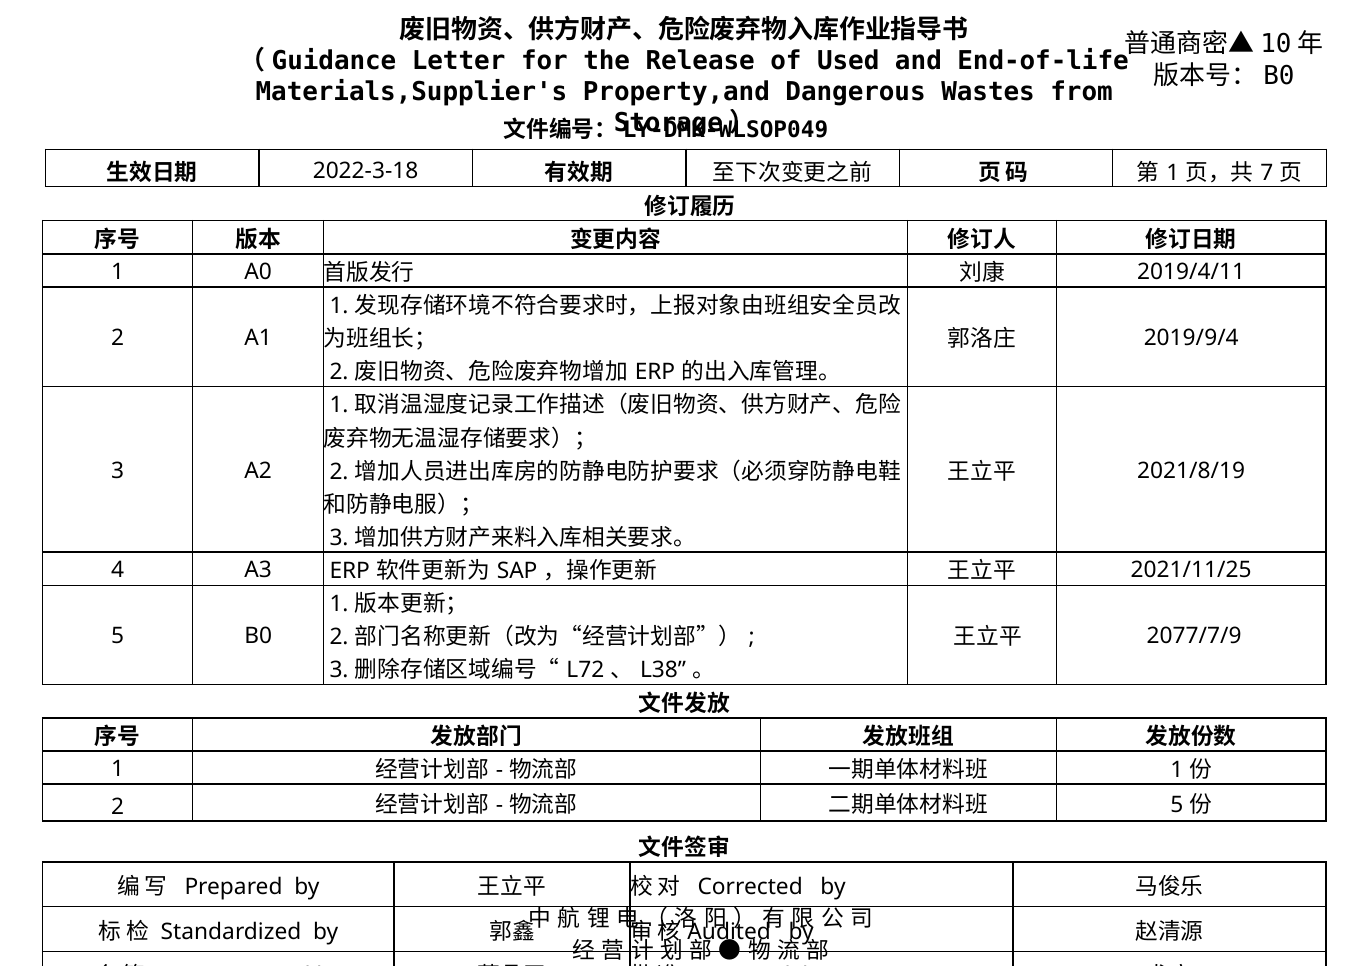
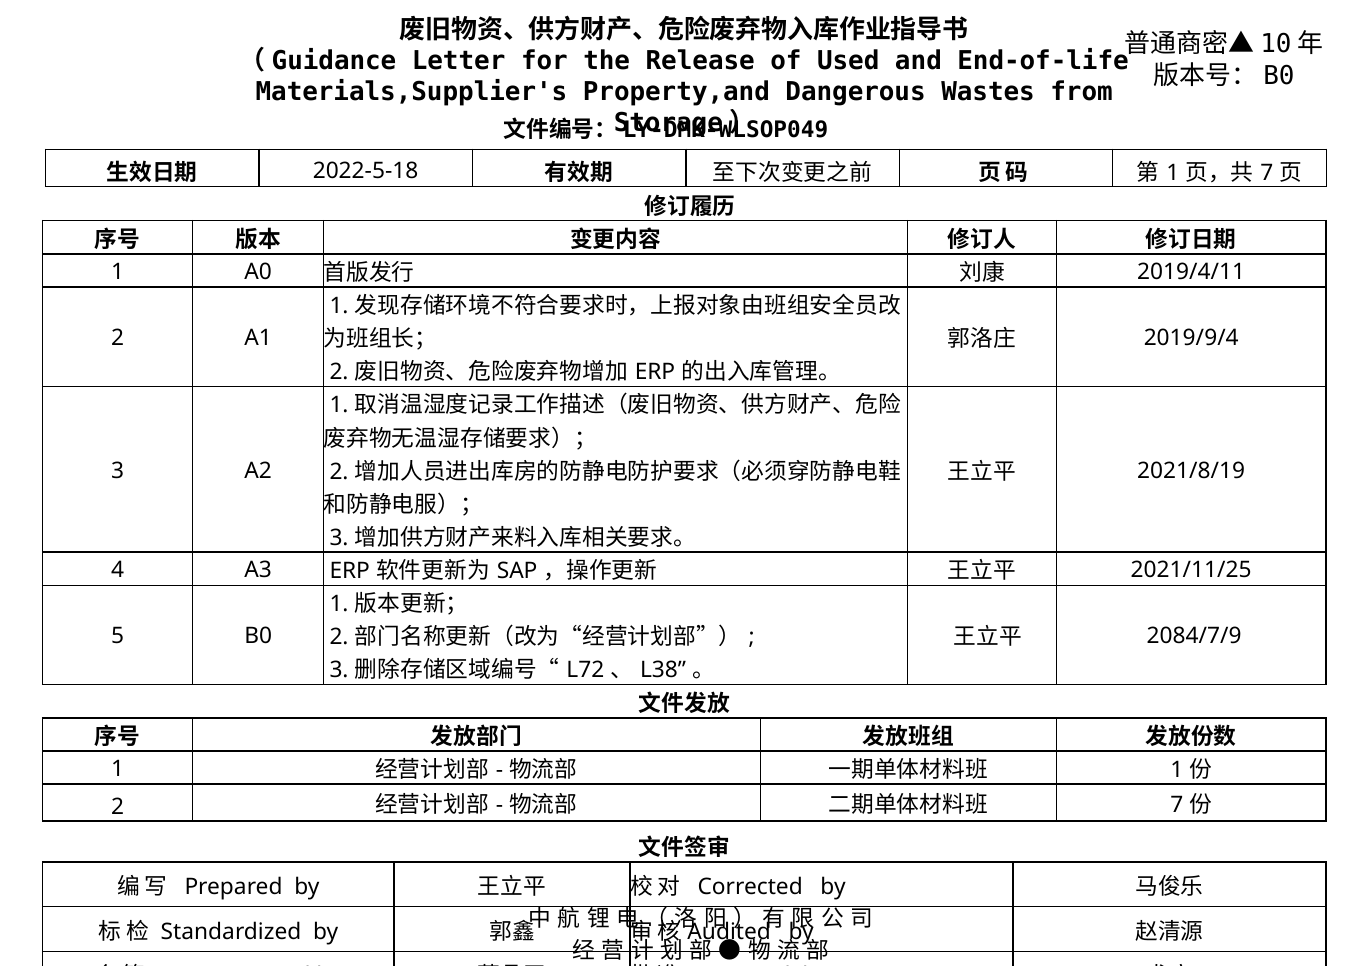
2022-3-18: 2022-3-18 -> 2022-5-18
2077/7/9: 2077/7/9 -> 2084/7/9
5 at (1177, 805): 5 -> 7
